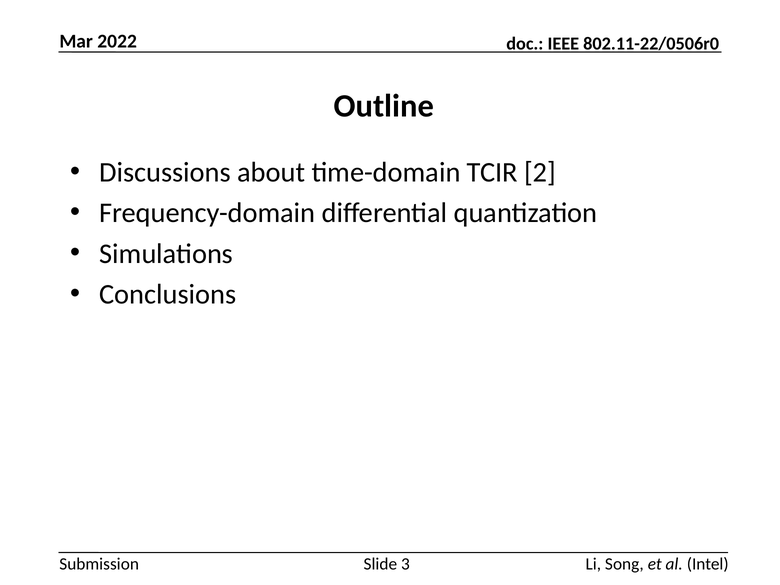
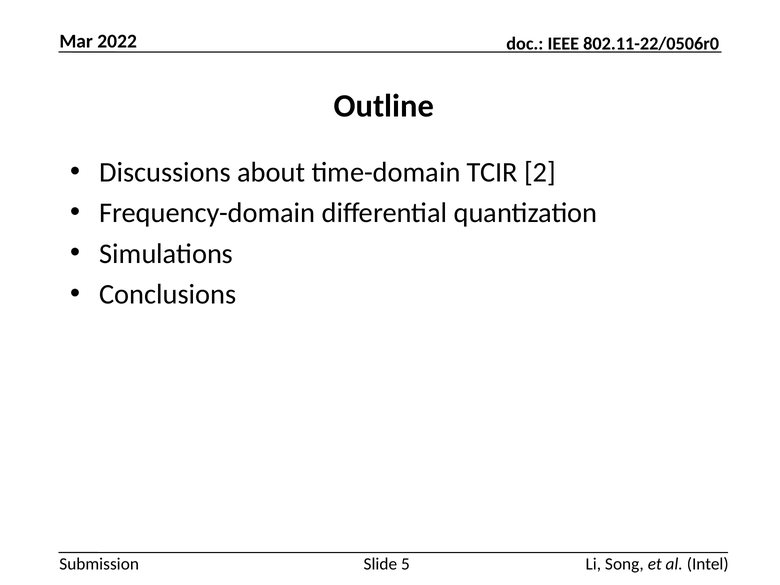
3: 3 -> 5
